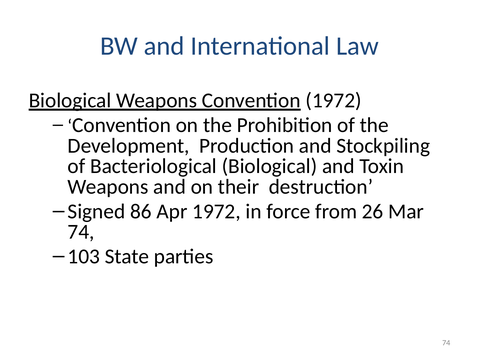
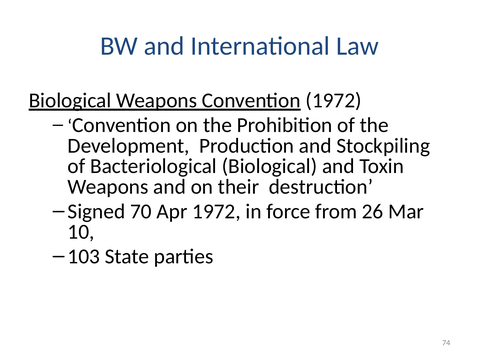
86: 86 -> 70
74 at (81, 232): 74 -> 10
